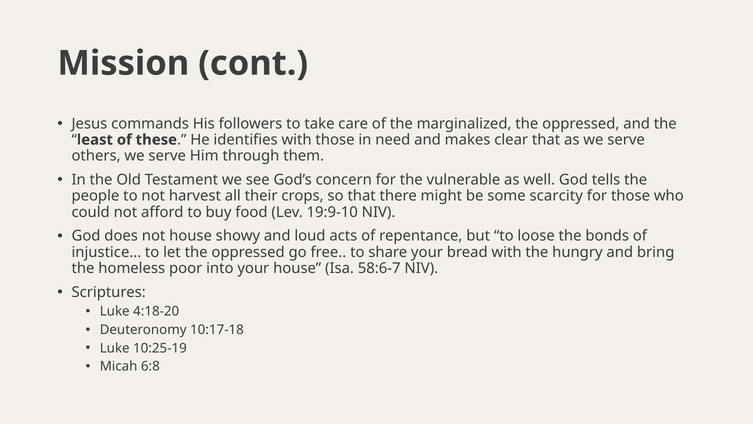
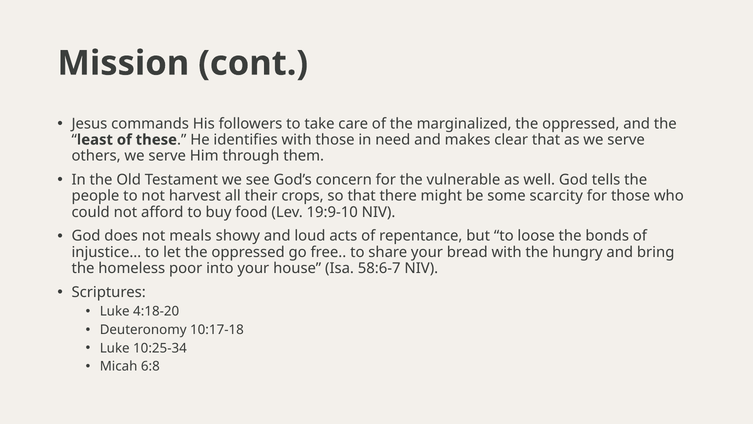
not house: house -> meals
10:25-19: 10:25-19 -> 10:25-34
